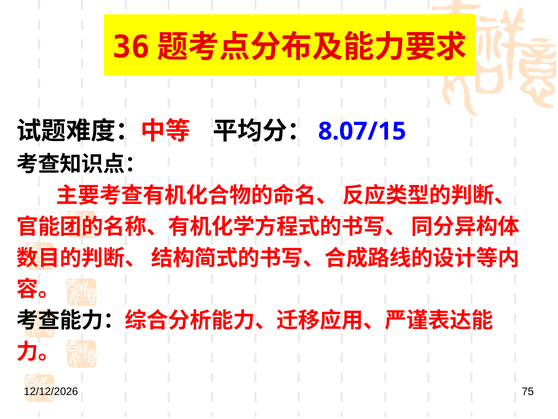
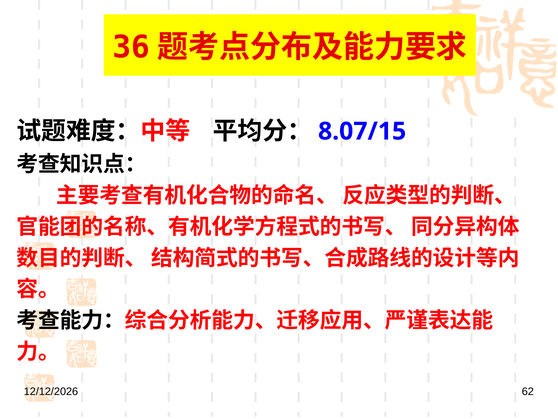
75: 75 -> 62
